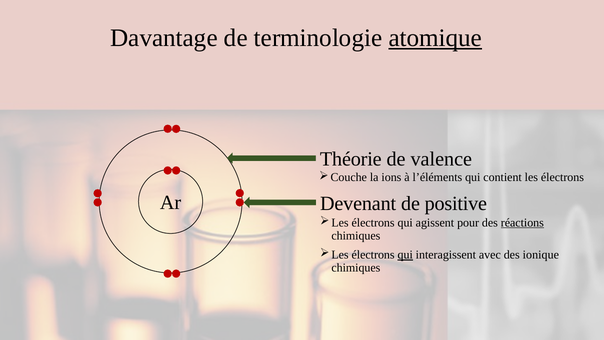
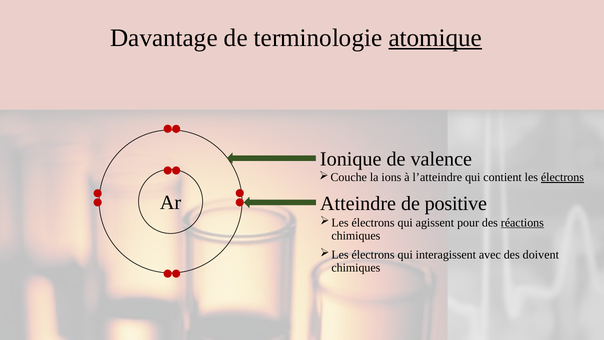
Théorie: Théorie -> Ionique
l’éléments: l’éléments -> l’atteindre
électrons at (562, 177) underline: none -> present
Devenant: Devenant -> Atteindre
qui at (405, 255) underline: present -> none
ionique: ionique -> doivent
